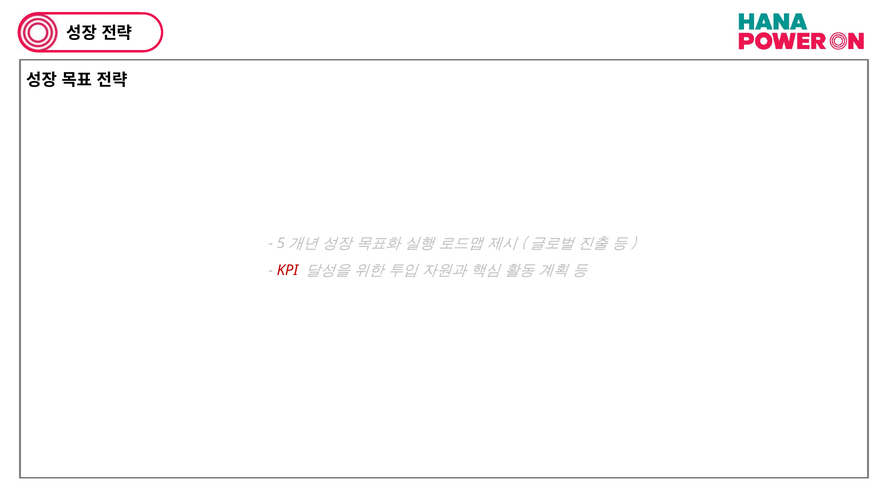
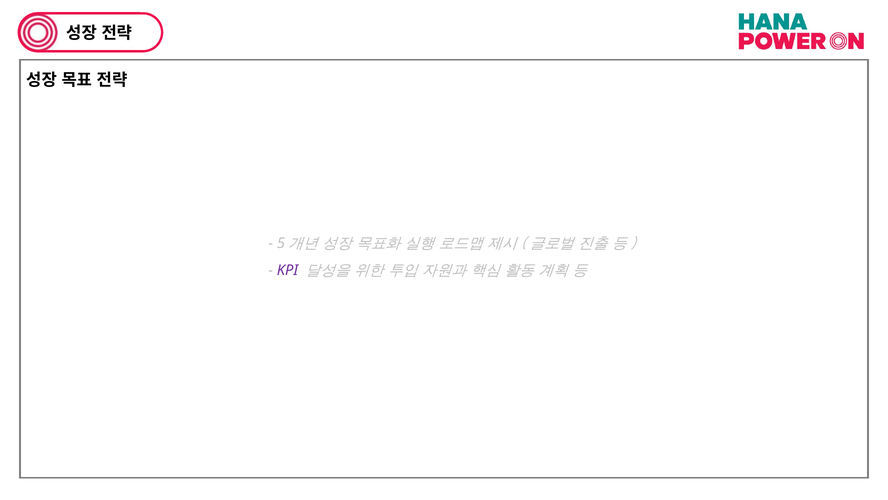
KPI colour: red -> purple
